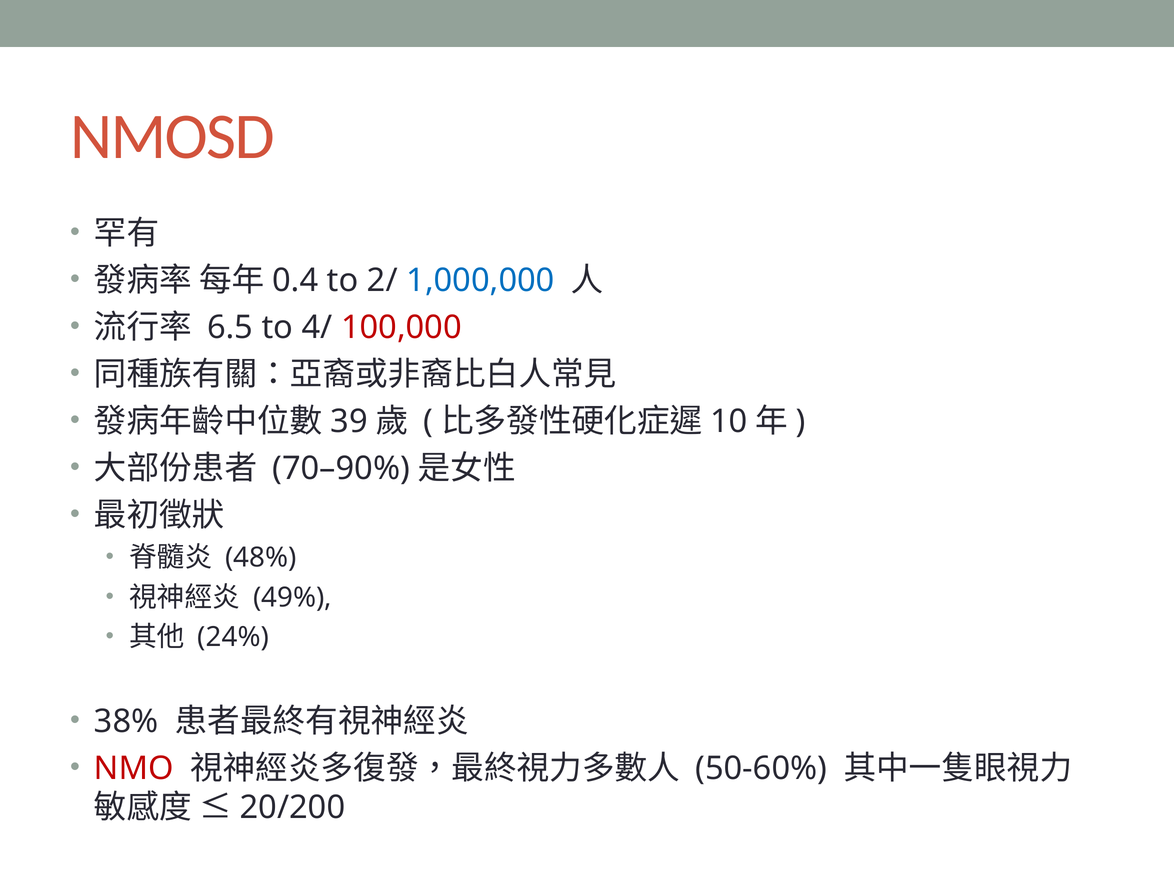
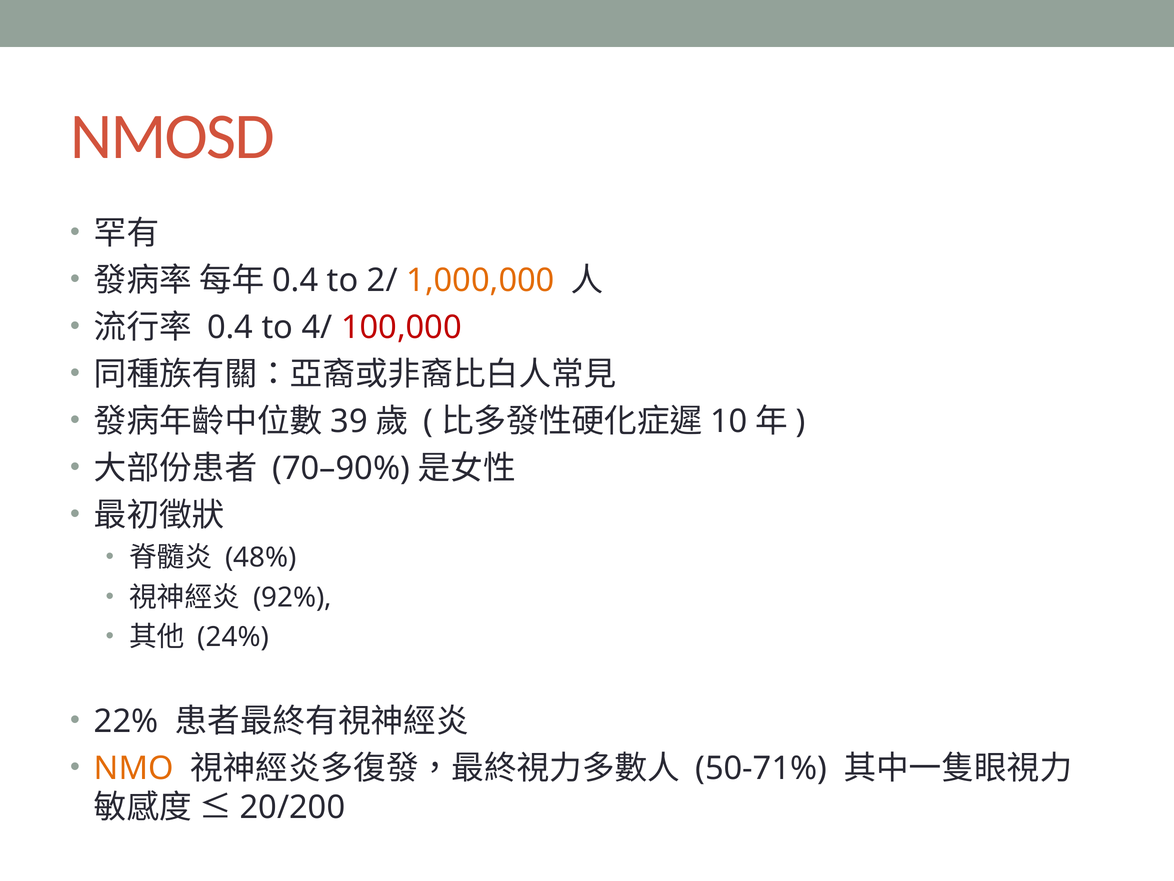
1,000,000 colour: blue -> orange
6.5 at (230, 327): 6.5 -> 0.4
49%: 49% -> 92%
38%: 38% -> 22%
NMO colour: red -> orange
50-60%: 50-60% -> 50-71%
